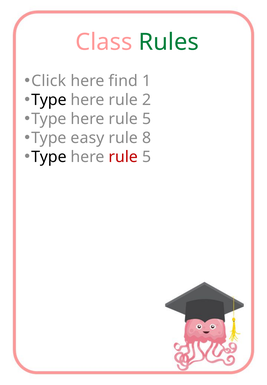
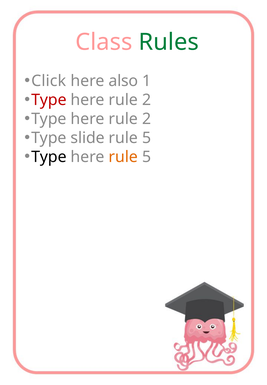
find: find -> also
Type at (49, 100) colour: black -> red
5 at (147, 119): 5 -> 2
easy: easy -> slide
8 at (147, 138): 8 -> 5
rule at (123, 157) colour: red -> orange
